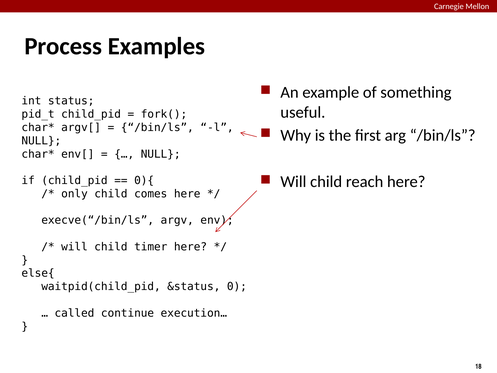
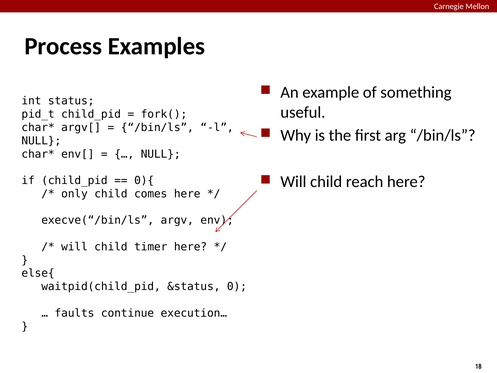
called: called -> faults
